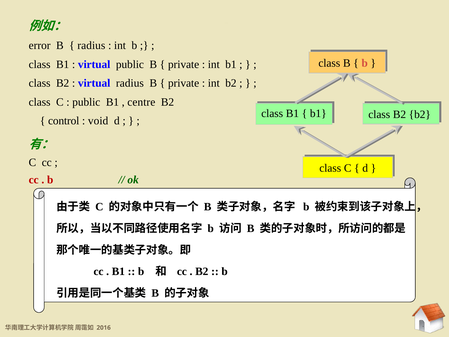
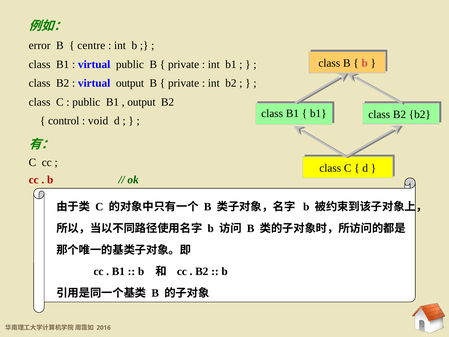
radius at (91, 45): radius -> centre
virtual radius: radius -> output
centre at (141, 102): centre -> output
